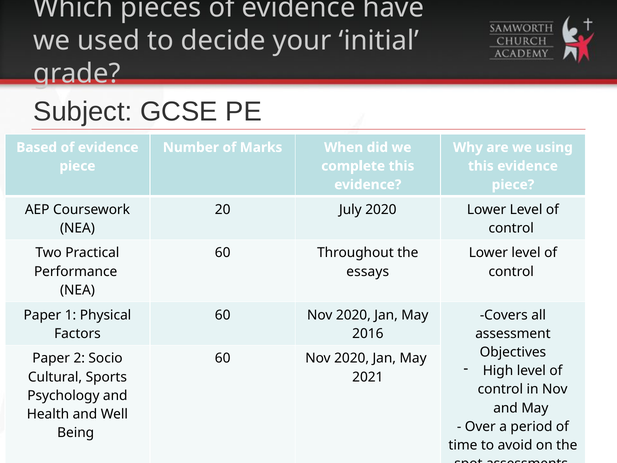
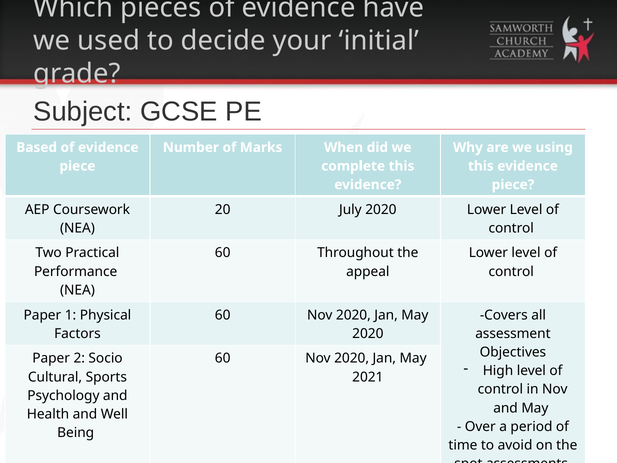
essays: essays -> appeal
2016 at (368, 333): 2016 -> 2020
